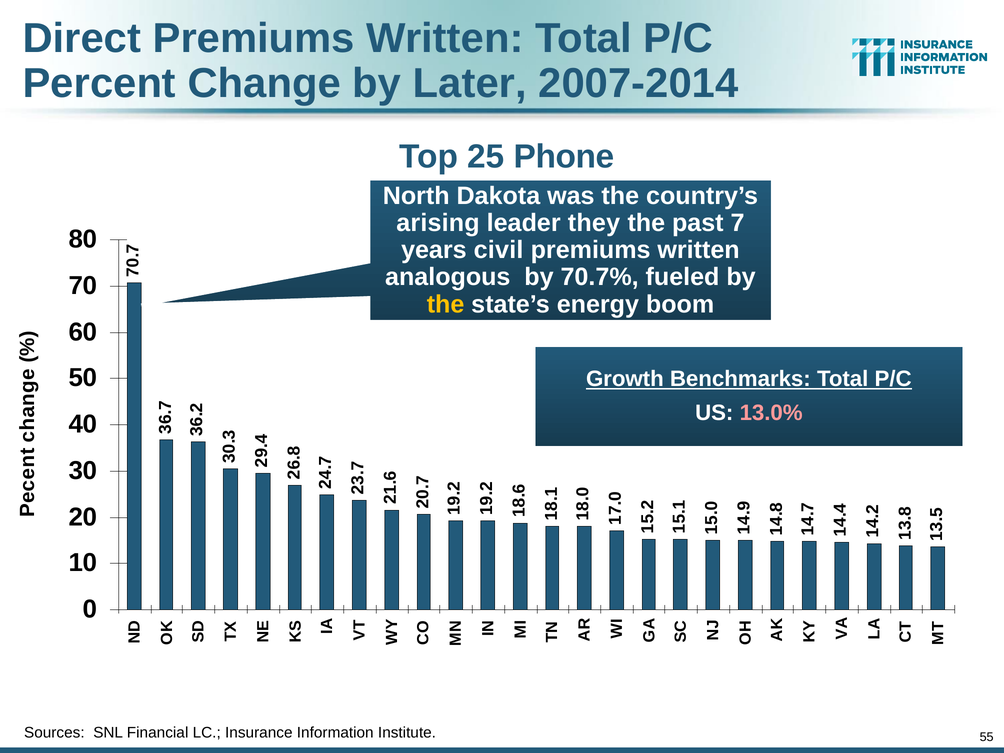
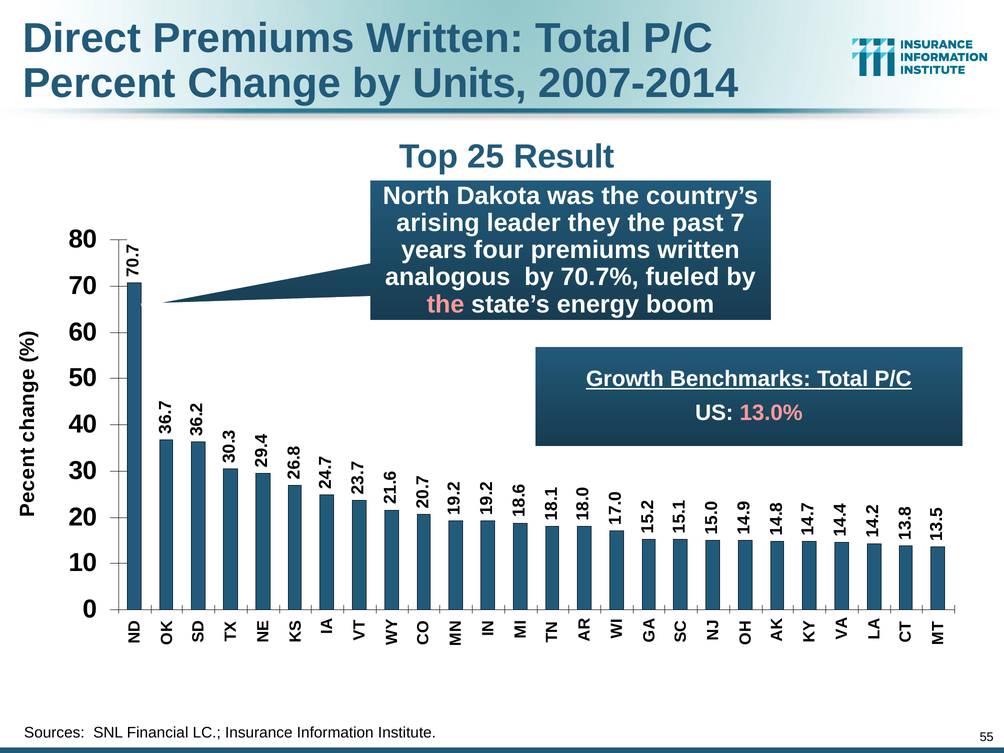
Later: Later -> Units
Phone: Phone -> Result
civil: civil -> four
the at (446, 304) colour: yellow -> pink
